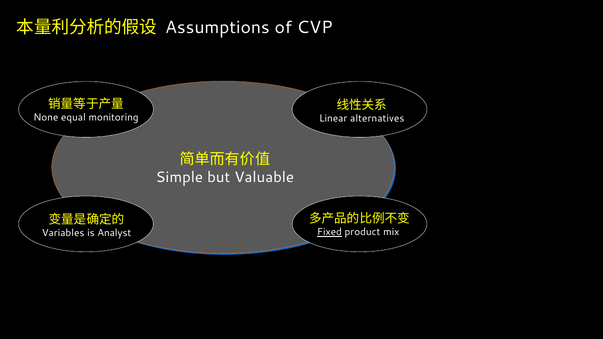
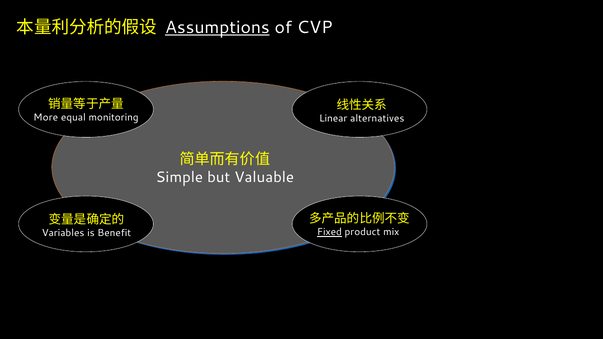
Assumptions underline: none -> present
None: None -> More
Analyst: Analyst -> Benefit
